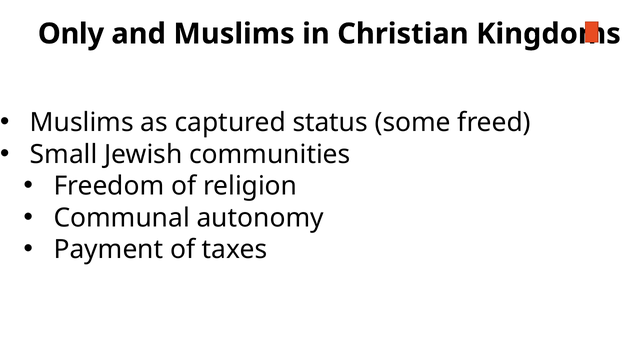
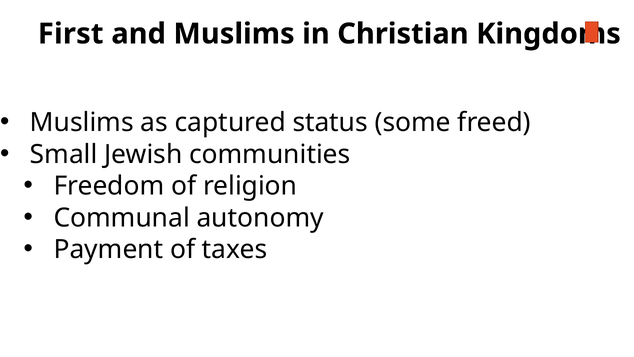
Only: Only -> First
